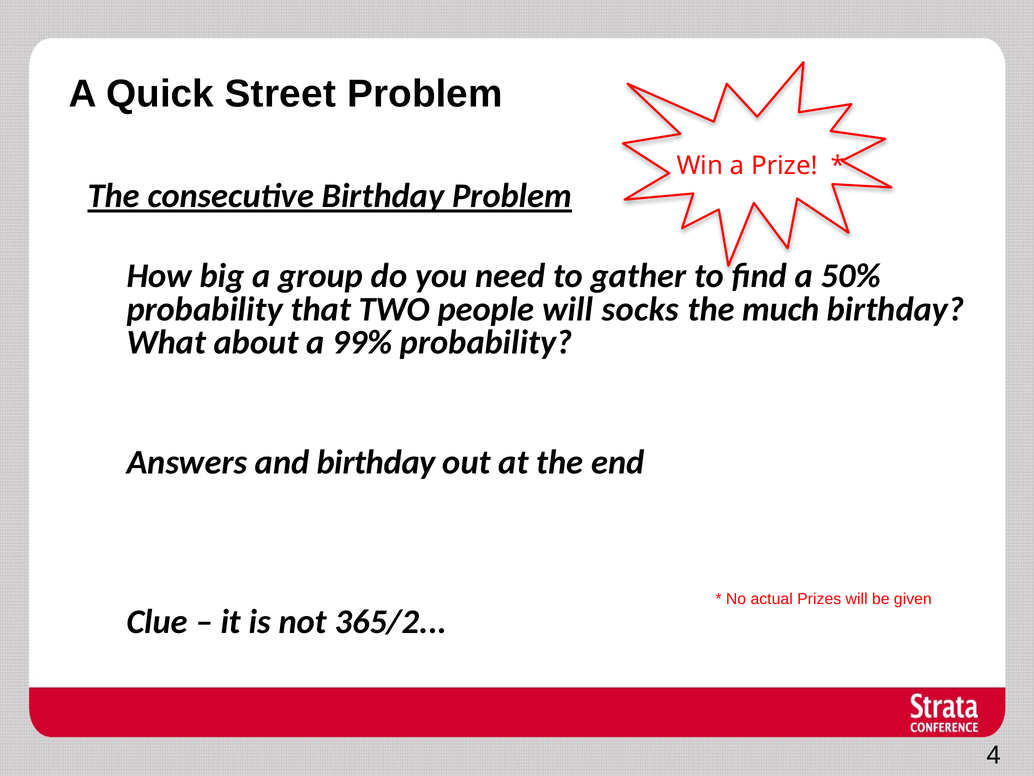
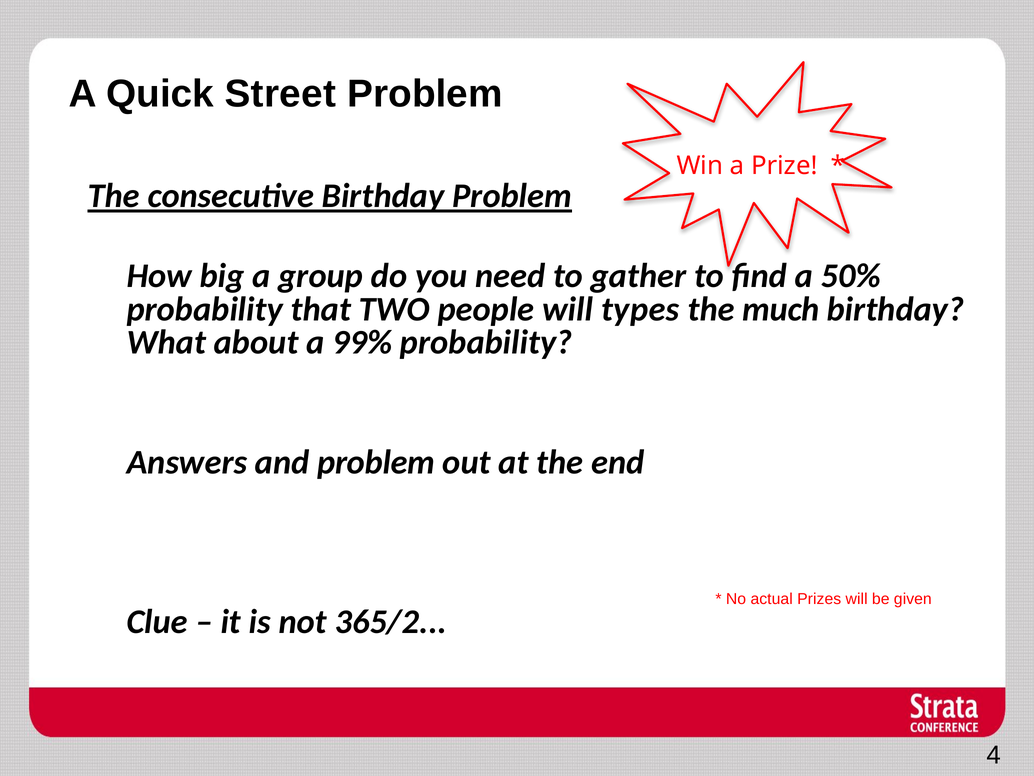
socks: socks -> types
and birthday: birthday -> problem
